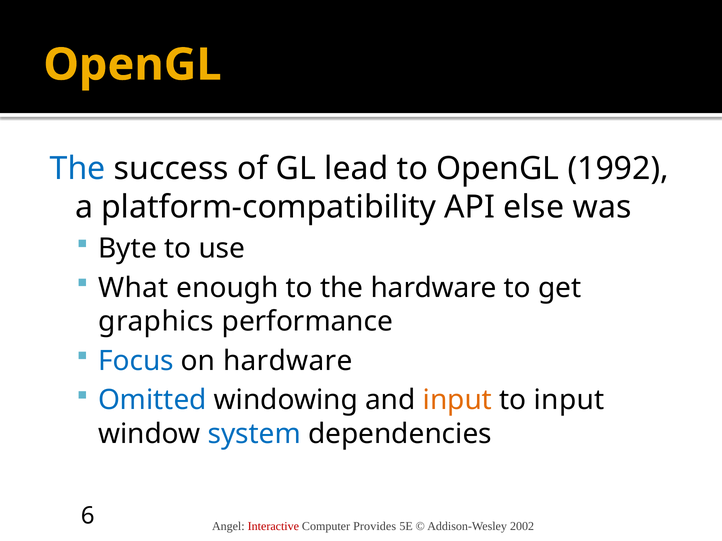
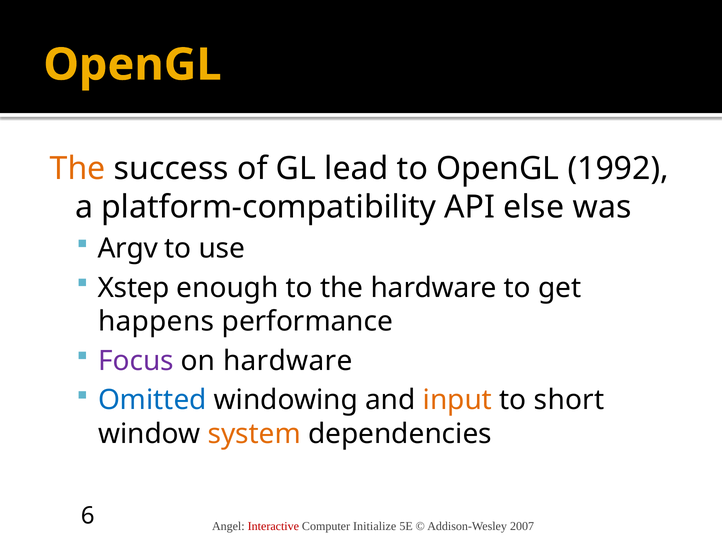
The at (78, 169) colour: blue -> orange
Byte: Byte -> Argv
What: What -> Xstep
graphics: graphics -> happens
Focus colour: blue -> purple
to input: input -> short
system colour: blue -> orange
Provides: Provides -> Initialize
2002: 2002 -> 2007
